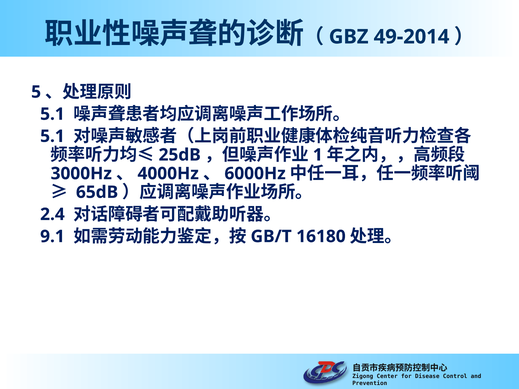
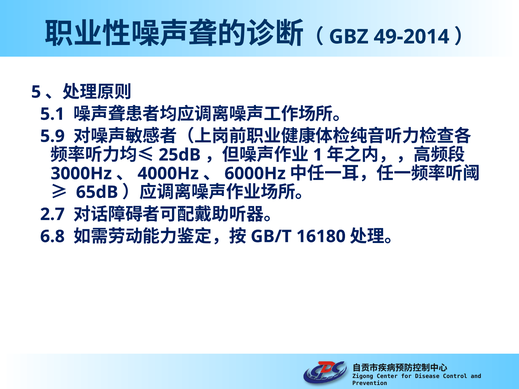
5.1 at (52, 136): 5.1 -> 5.9
2.4: 2.4 -> 2.7
9.1: 9.1 -> 6.8
